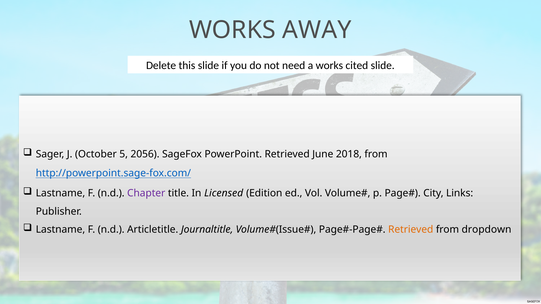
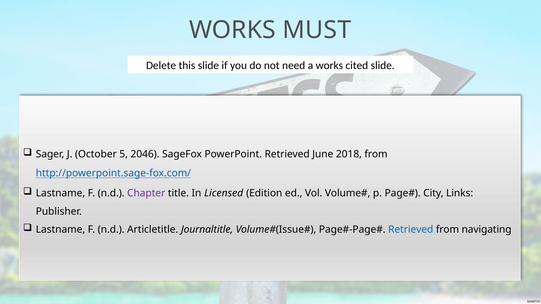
AWAY: AWAY -> MUST
2056: 2056 -> 2046
Retrieved at (411, 230) colour: orange -> blue
dropdown: dropdown -> navigating
